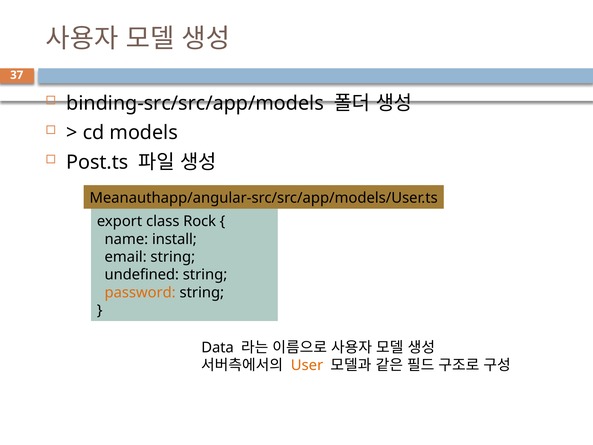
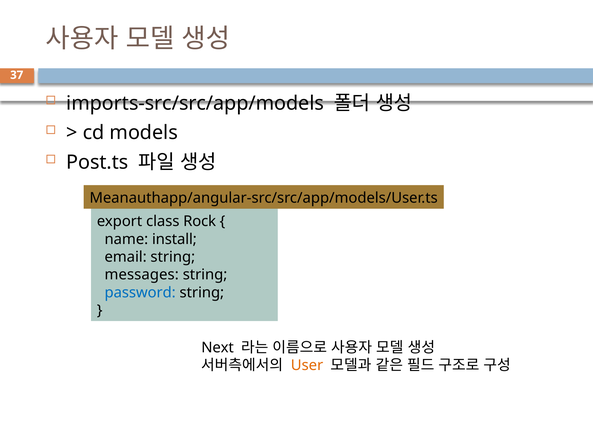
binding-src/src/app/models: binding-src/src/app/models -> imports-src/src/app/models
undefined: undefined -> messages
password colour: orange -> blue
Data: Data -> Next
